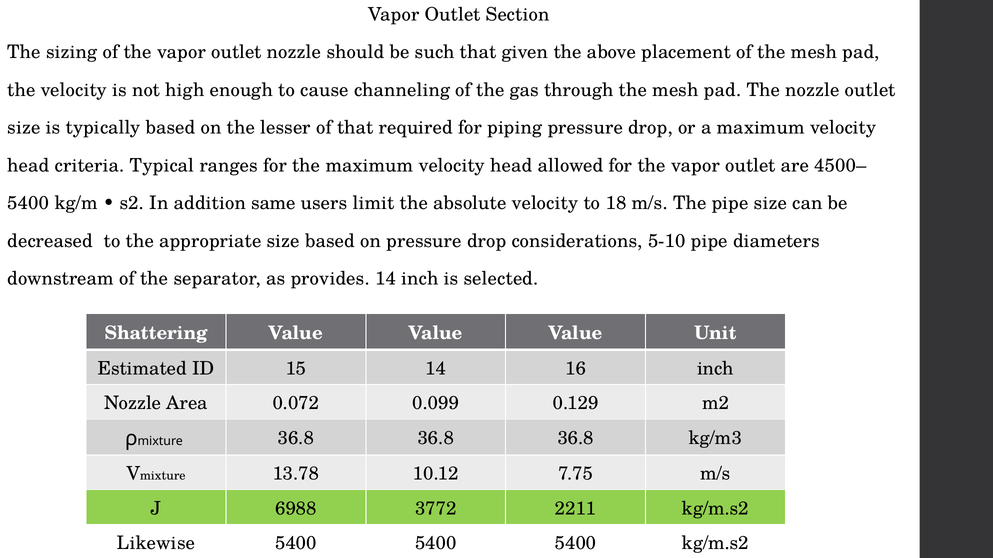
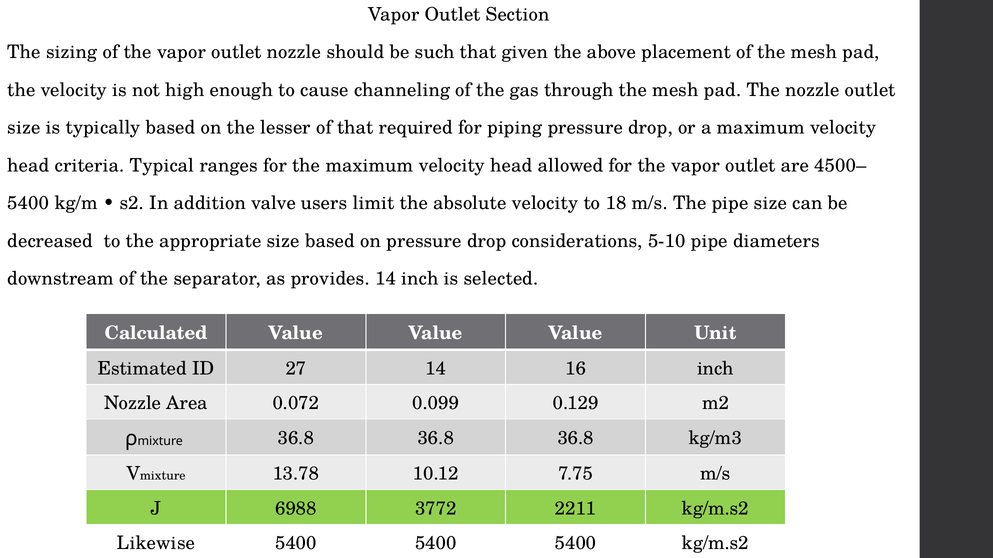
same: same -> valve
Shattering: Shattering -> Calculated
15: 15 -> 27
